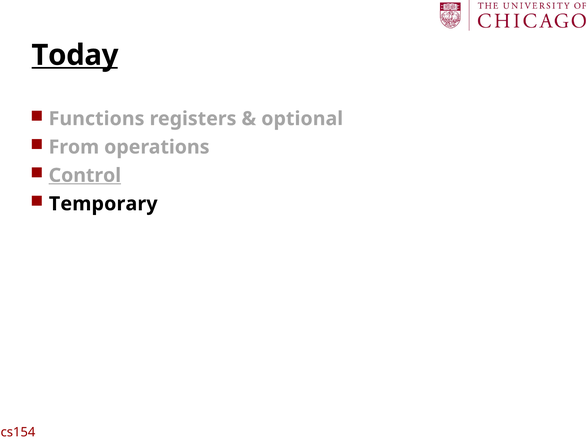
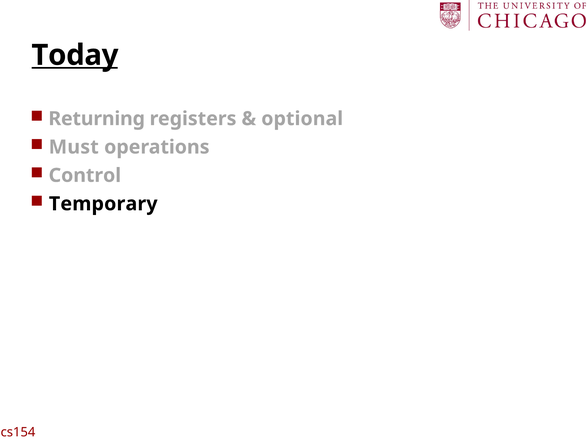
Functions: Functions -> Returning
From: From -> Must
Control underline: present -> none
